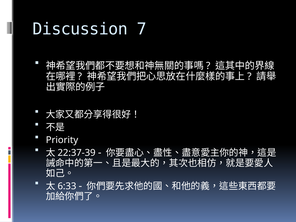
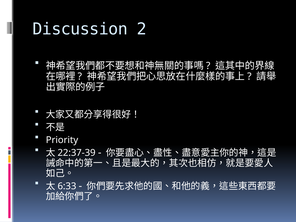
7: 7 -> 2
